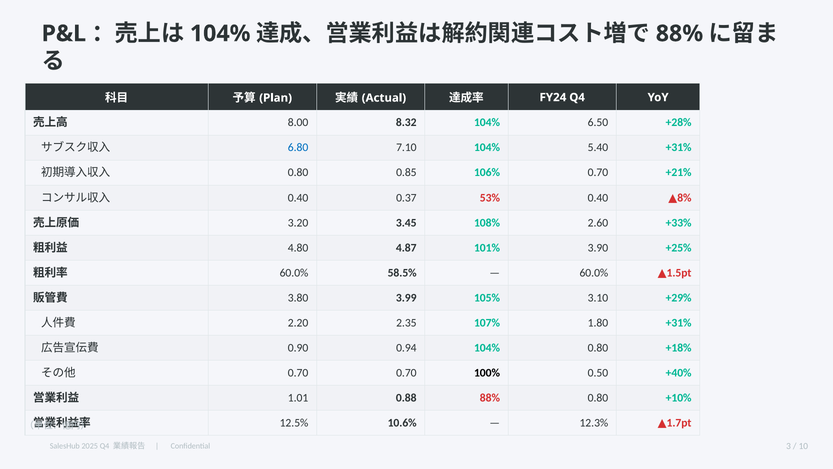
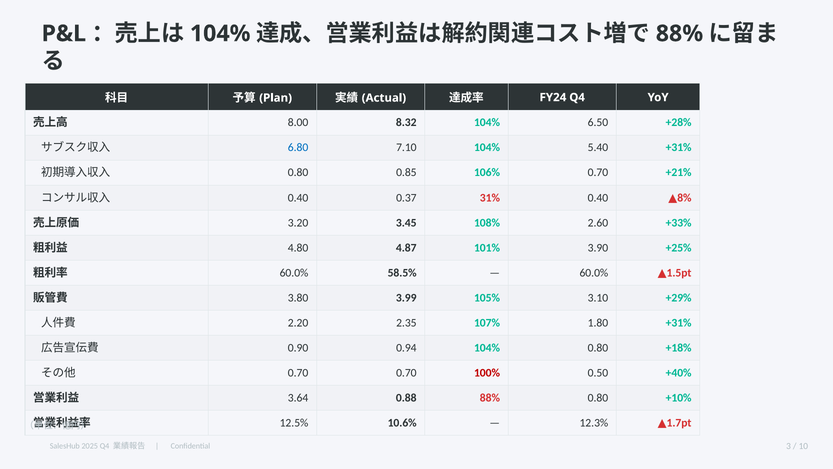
53%: 53% -> 31%
100% colour: black -> red
1.01: 1.01 -> 3.64
